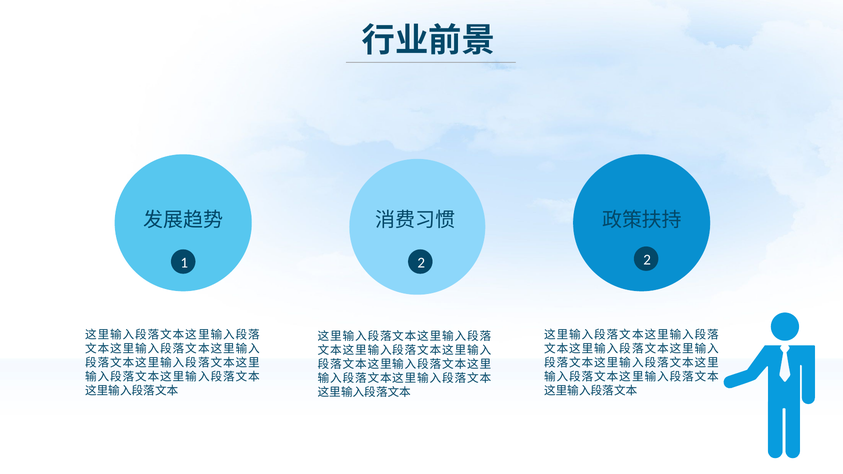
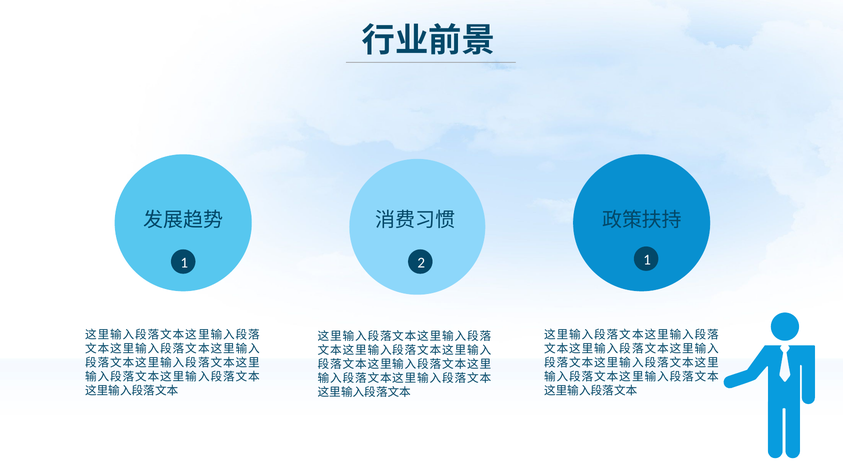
2 2: 2 -> 1
